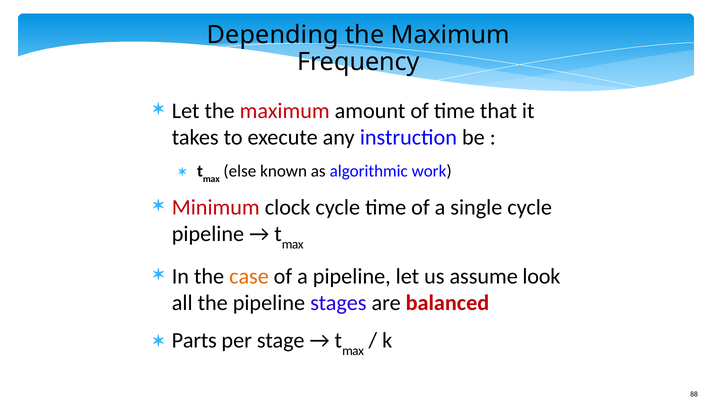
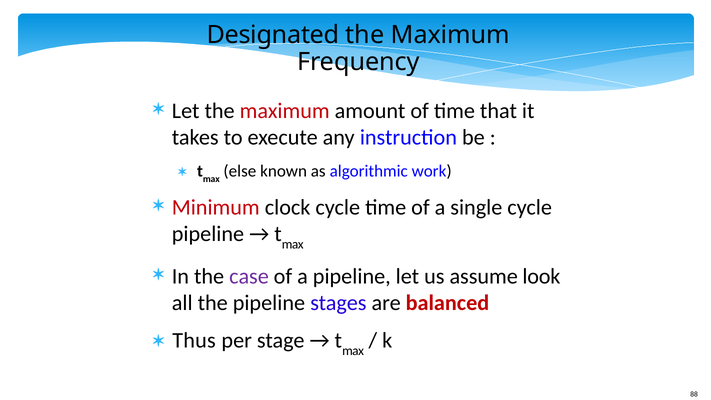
Depending: Depending -> Designated
case colour: orange -> purple
Parts: Parts -> Thus
